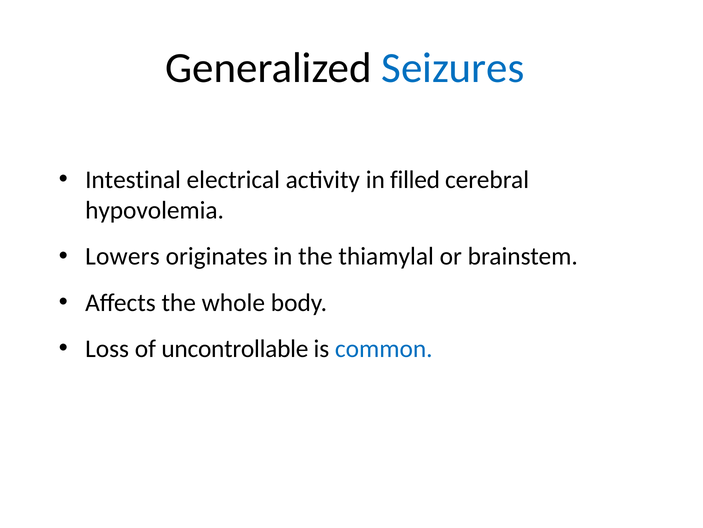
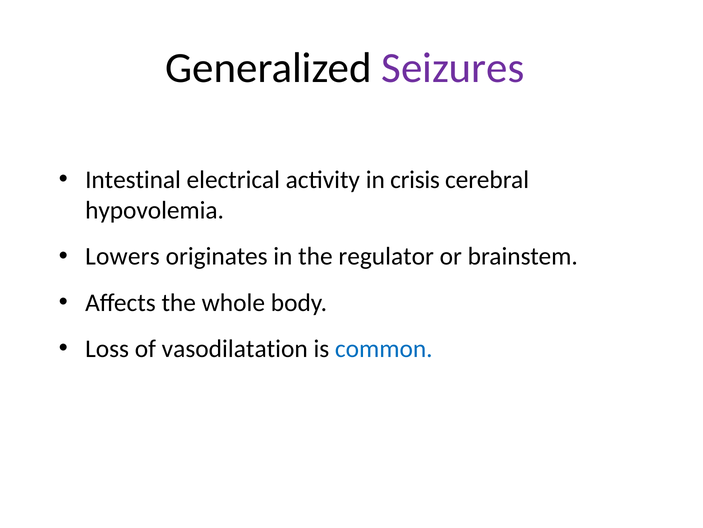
Seizures colour: blue -> purple
filled: filled -> crisis
thiamylal: thiamylal -> regulator
uncontrollable: uncontrollable -> vasodilatation
